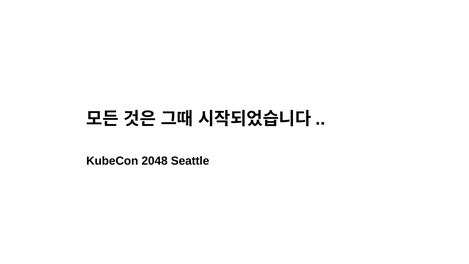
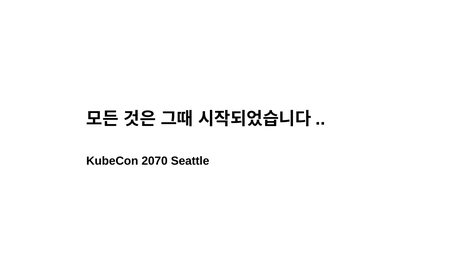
2048: 2048 -> 2070
